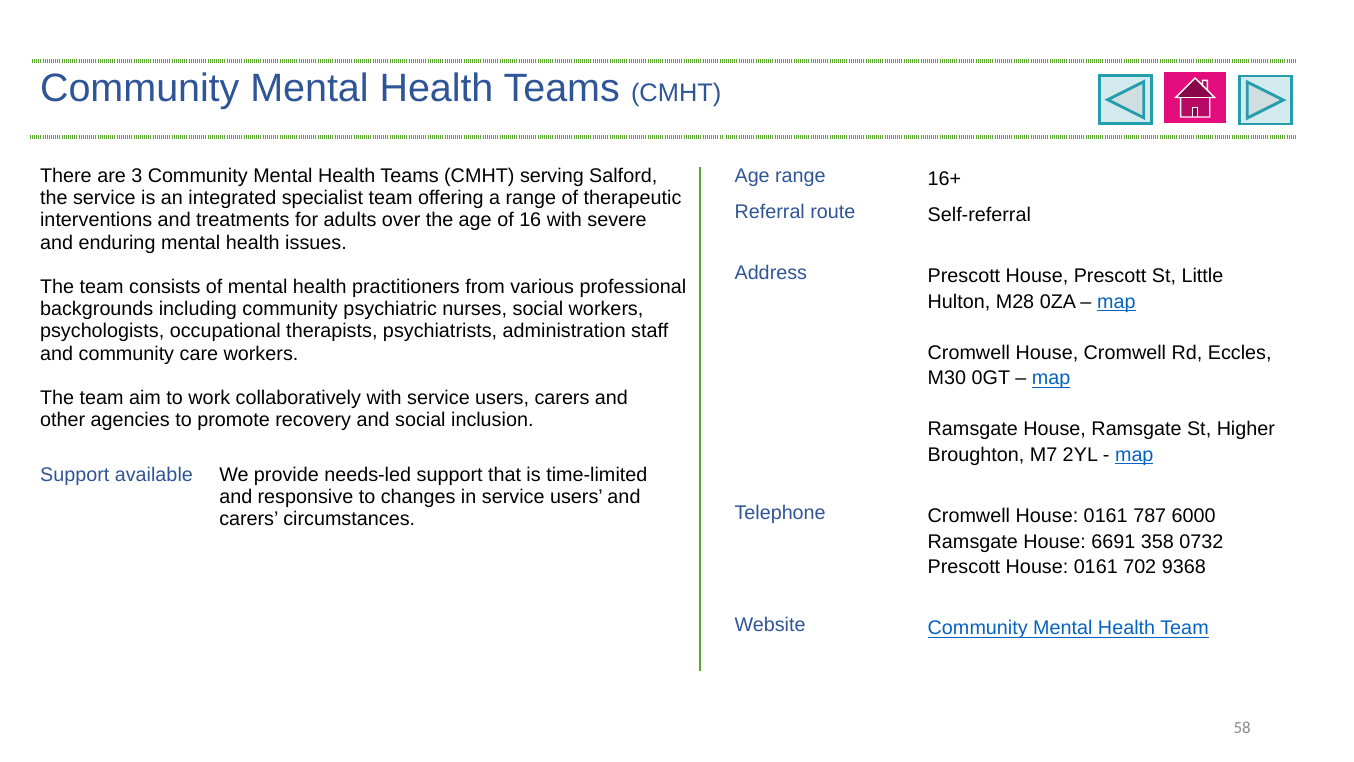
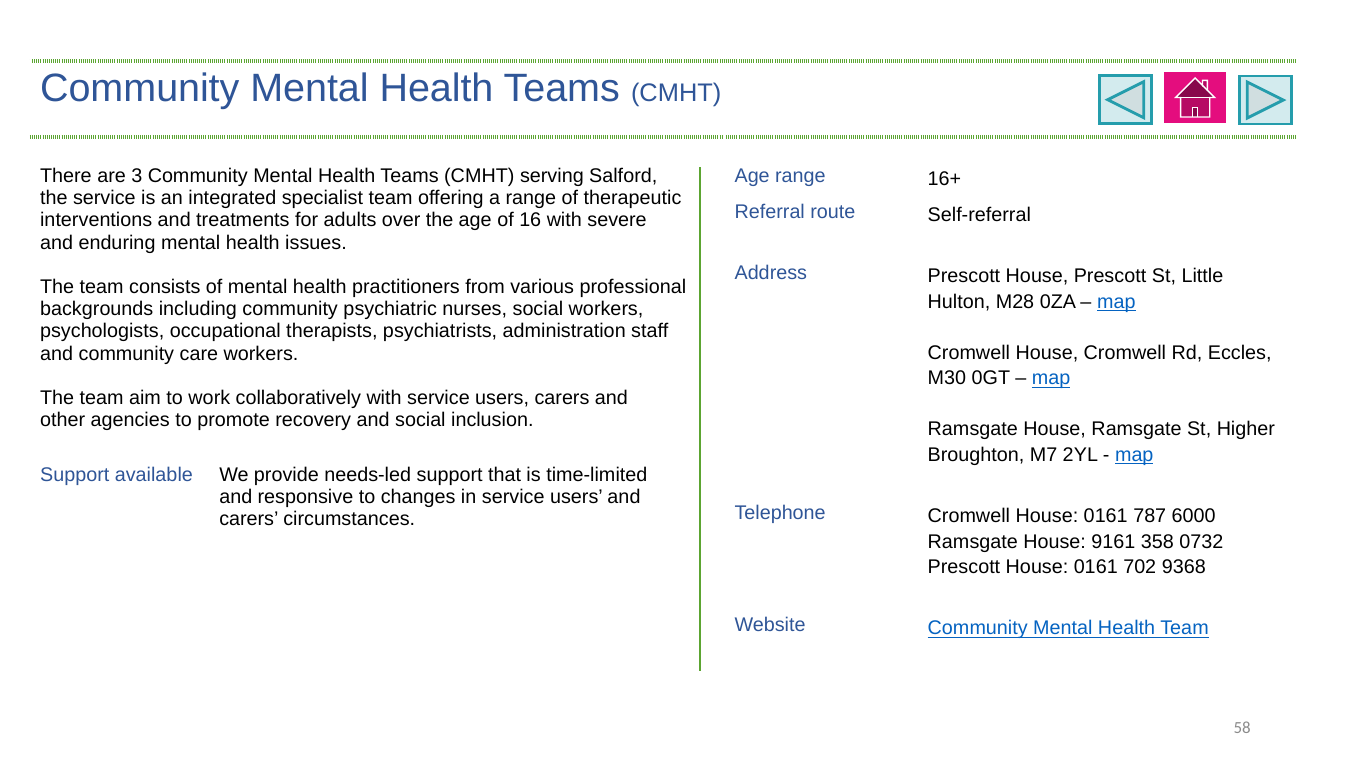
6691: 6691 -> 9161
